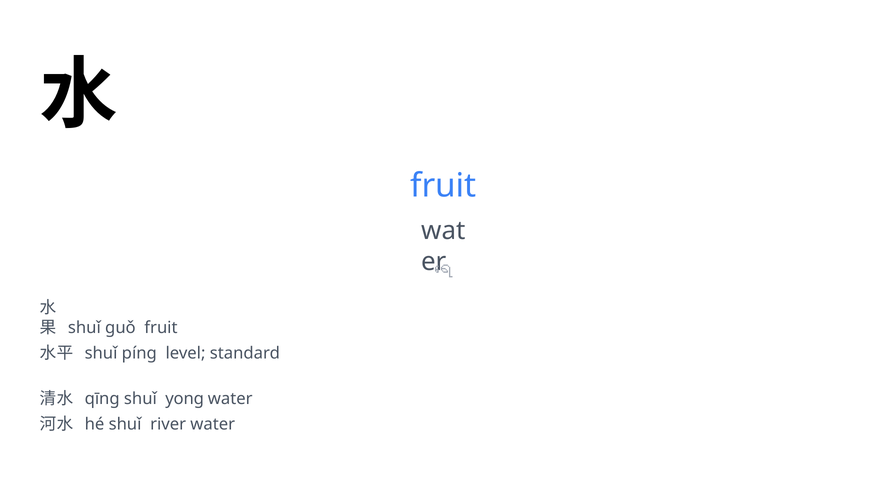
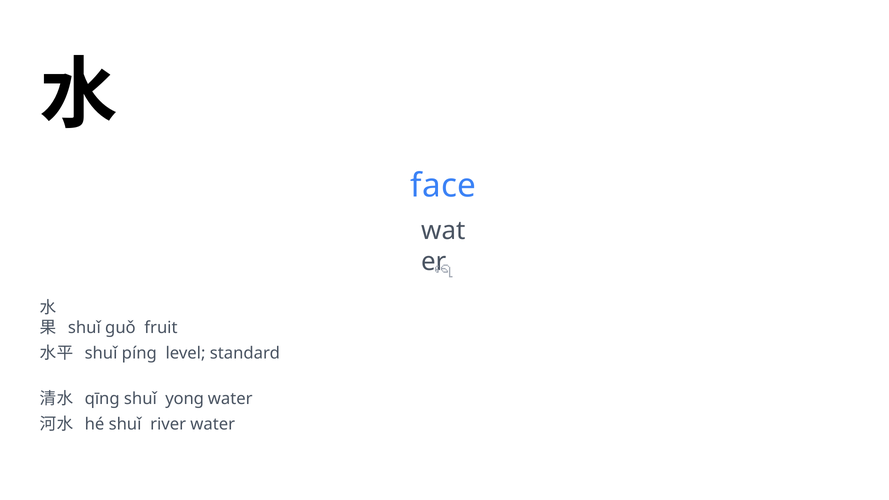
fruit at (443, 186): fruit -> face
